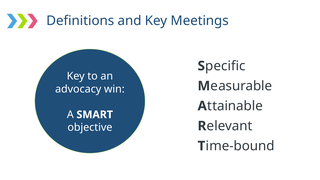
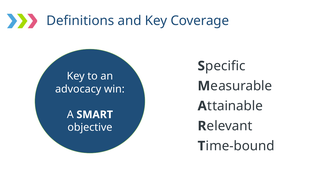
Meetings: Meetings -> Coverage
